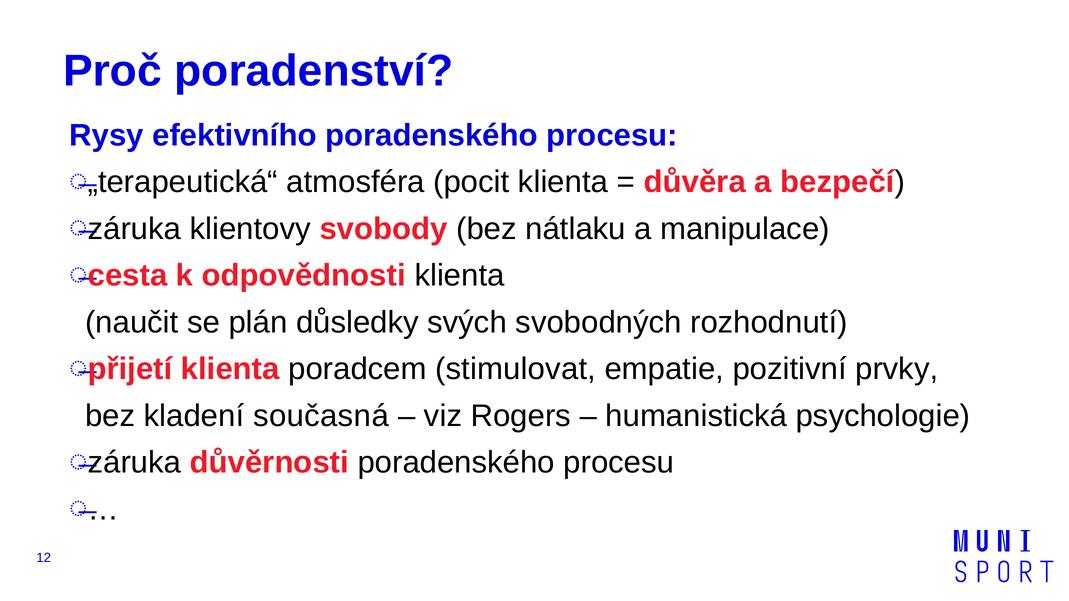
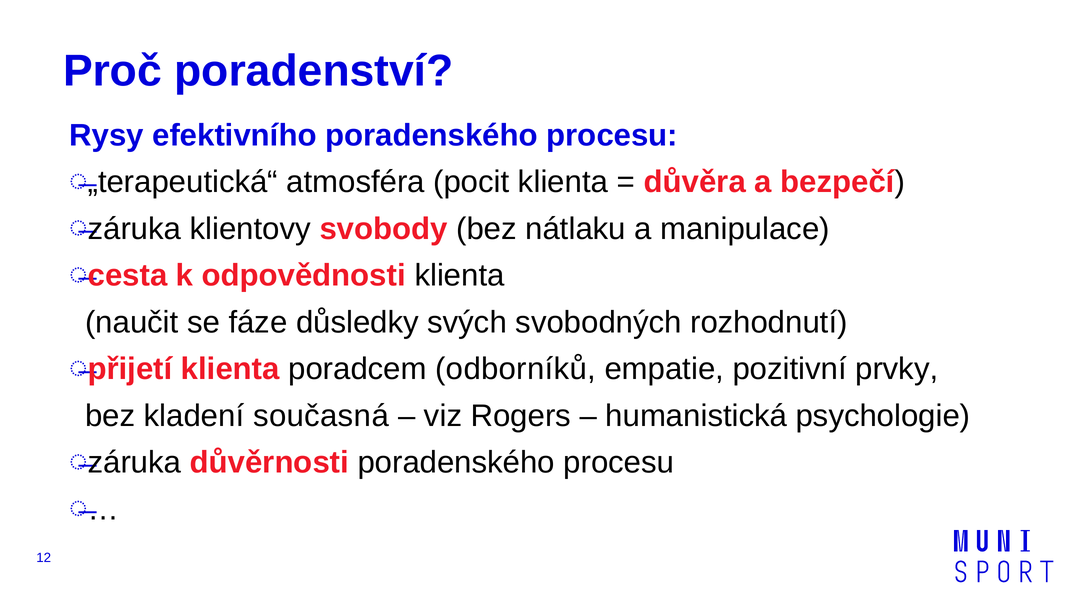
plán: plán -> fáze
stimulovat: stimulovat -> odborníků
